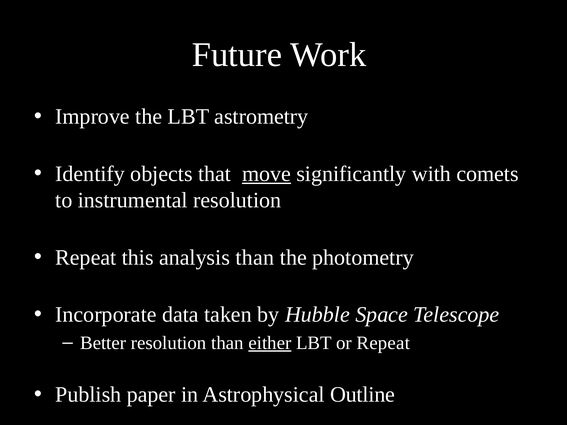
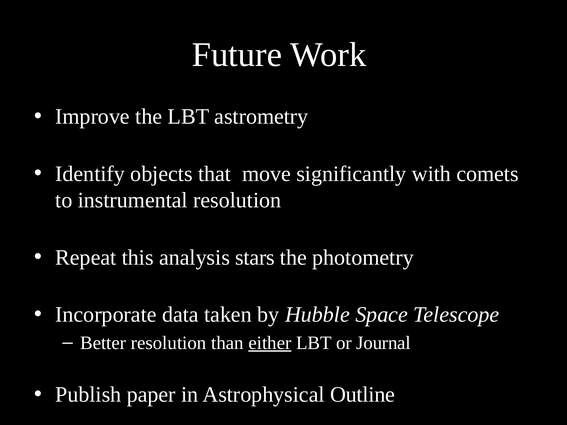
move underline: present -> none
analysis than: than -> stars
or Repeat: Repeat -> Journal
